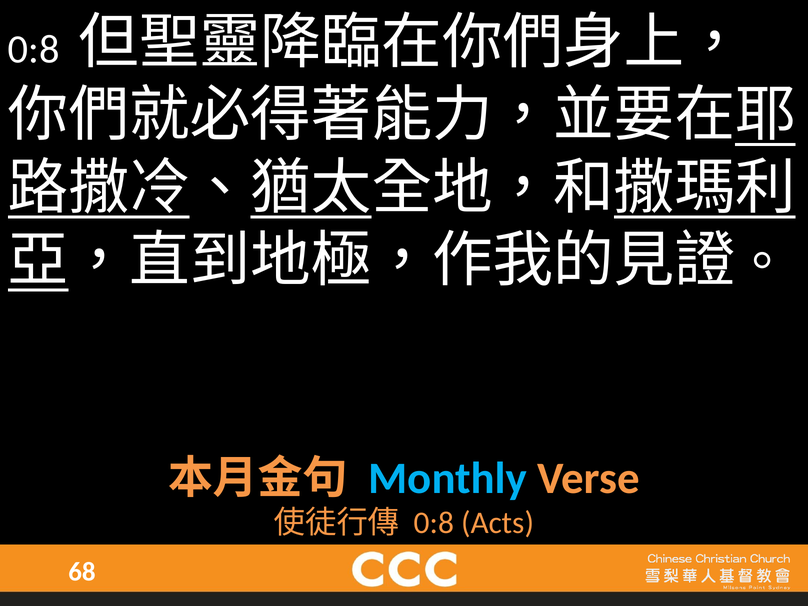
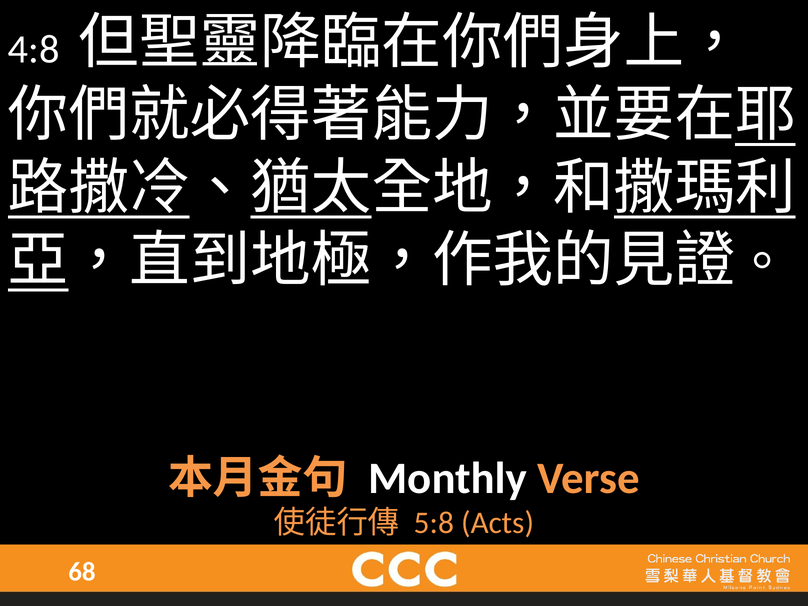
0:8 at (34, 49): 0:8 -> 4:8
Monthly colour: light blue -> white
0:8 at (434, 523): 0:8 -> 5:8
